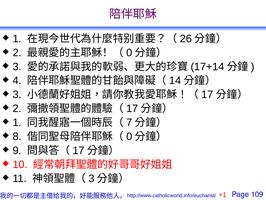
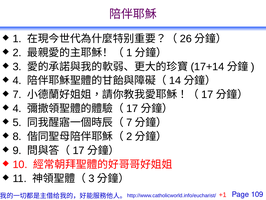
0 at (129, 53): 0 -> 1
3 at (17, 94): 3 -> 7
2 at (17, 108): 2 -> 4
1 at (17, 122): 1 -> 5
0 at (129, 136): 0 -> 2
